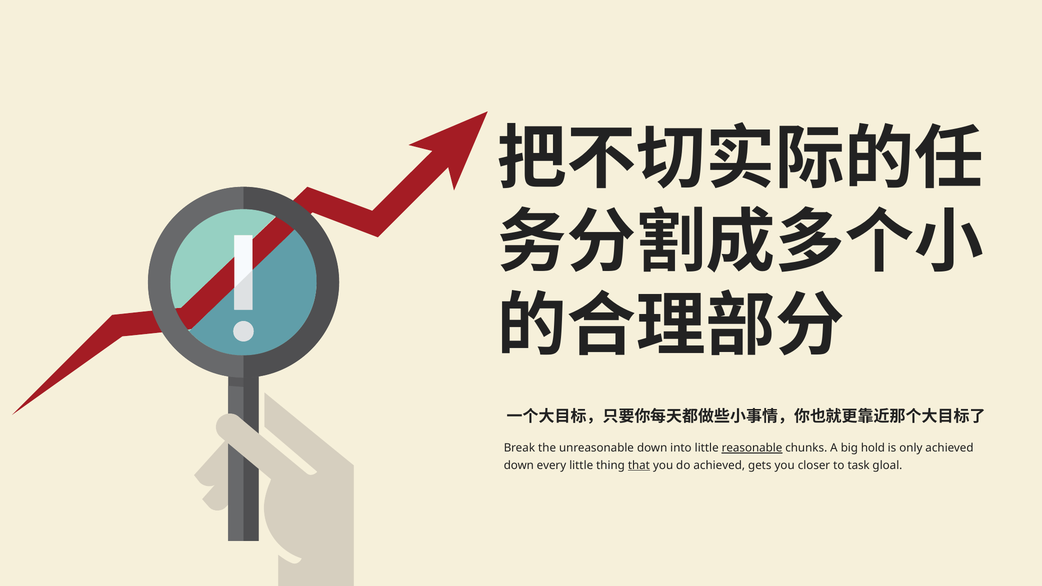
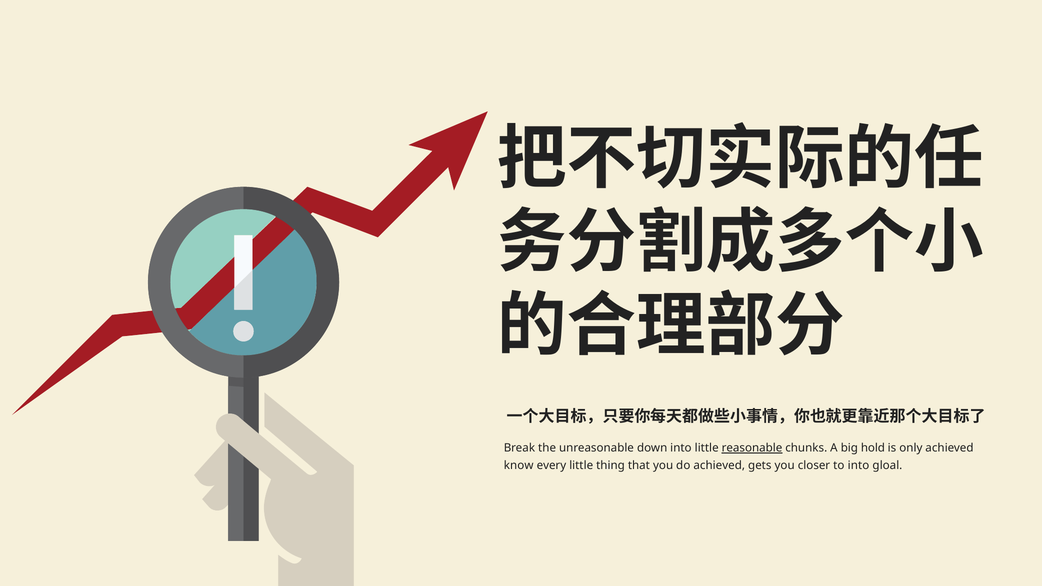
down at (519, 465): down -> know
that underline: present -> none
to task: task -> into
